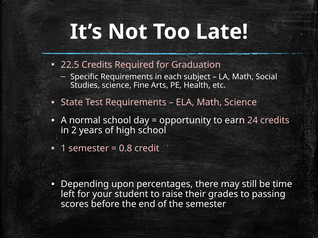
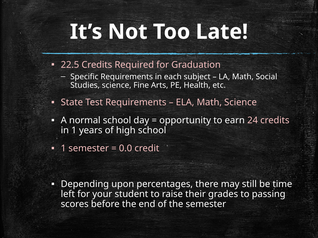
in 2: 2 -> 1
0.8: 0.8 -> 0.0
